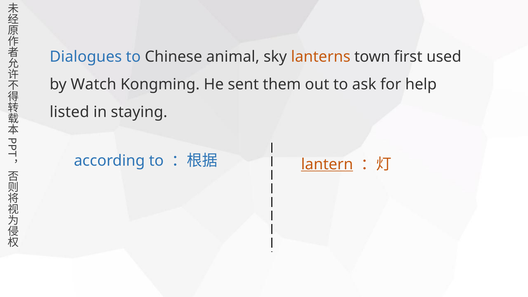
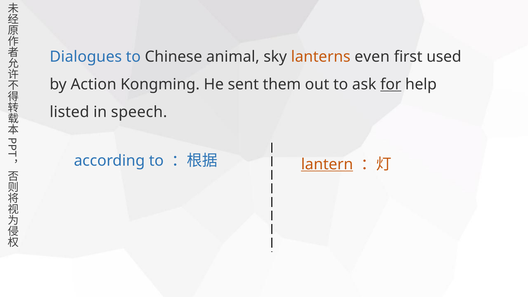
town: town -> even
Watch: Watch -> Action
for underline: none -> present
staying: staying -> speech
